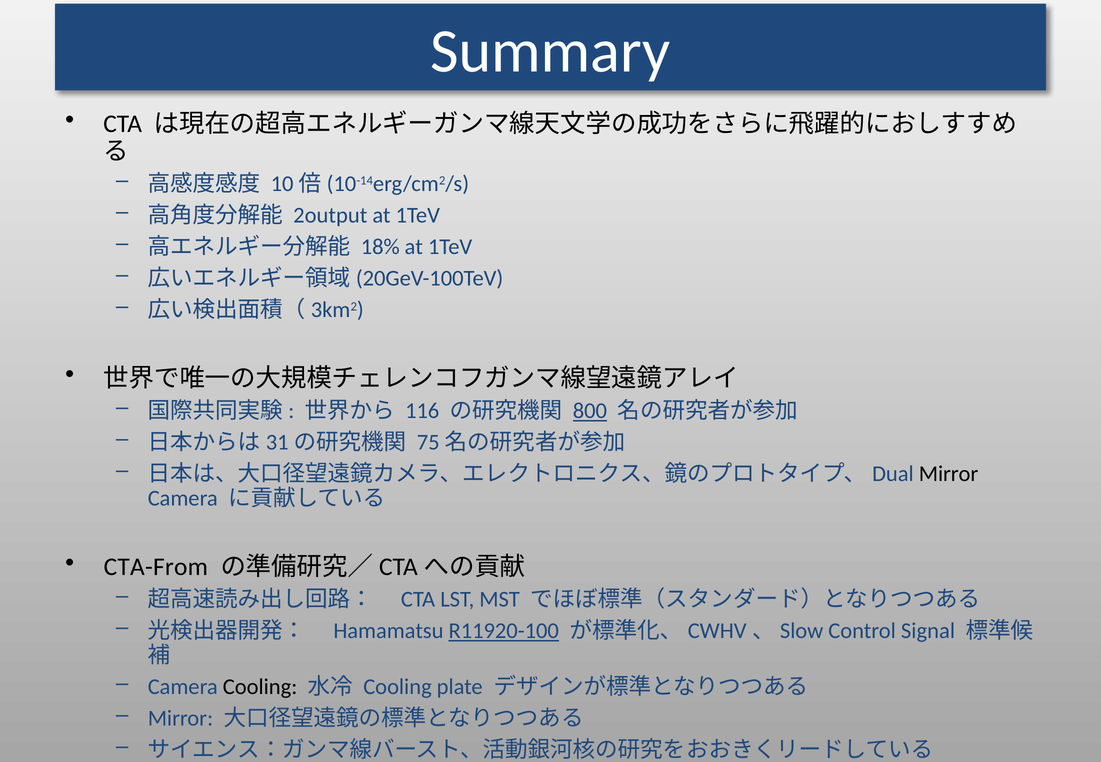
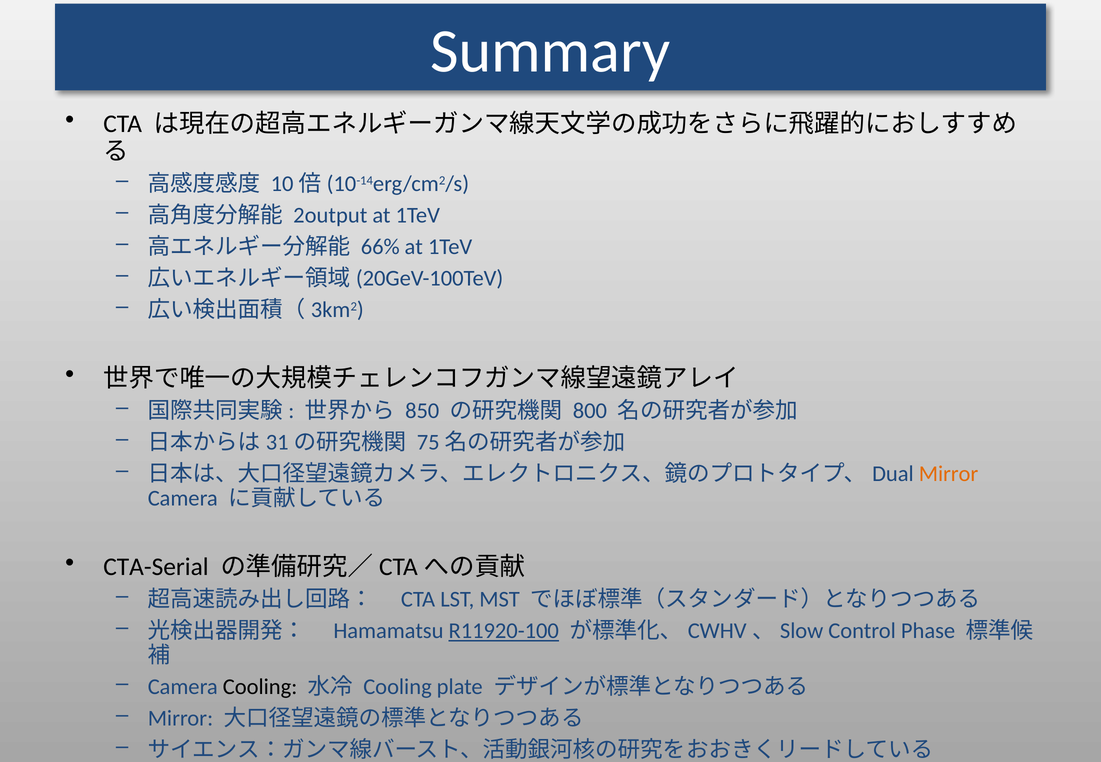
18%: 18% -> 66%
116: 116 -> 850
800 underline: present -> none
Mirror at (949, 474) colour: black -> orange
CTA-From: CTA-From -> CTA-Serial
Signal: Signal -> Phase
